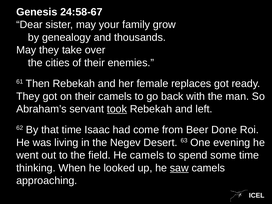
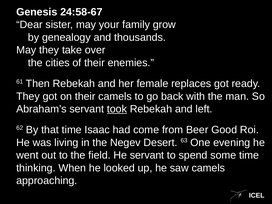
Done: Done -> Good
He camels: camels -> servant
saw underline: present -> none
